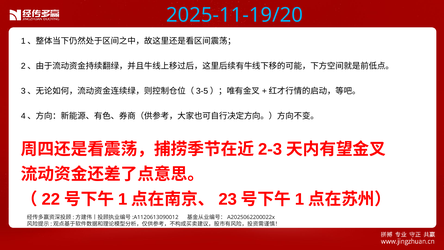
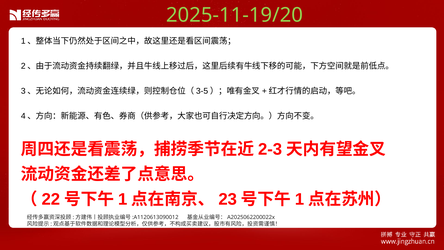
2025-11-19/20 colour: light blue -> light green
